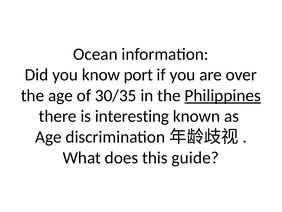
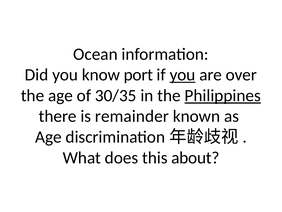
you at (183, 75) underline: none -> present
interesting: interesting -> remainder
guide: guide -> about
